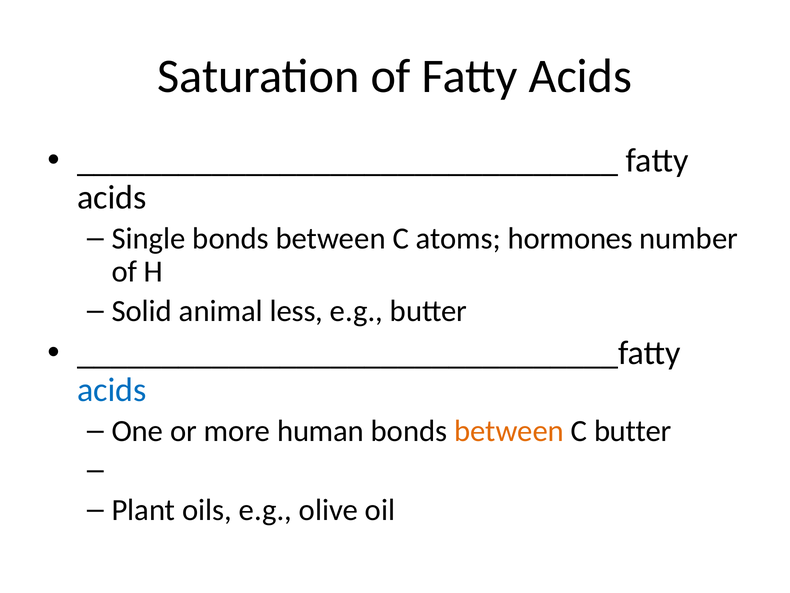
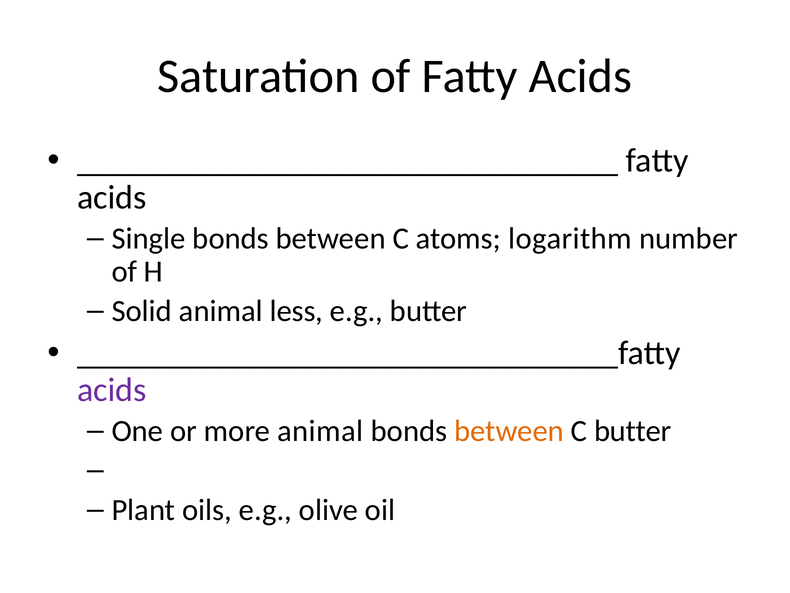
hormones: hormones -> logarithm
acids at (112, 390) colour: blue -> purple
more human: human -> animal
